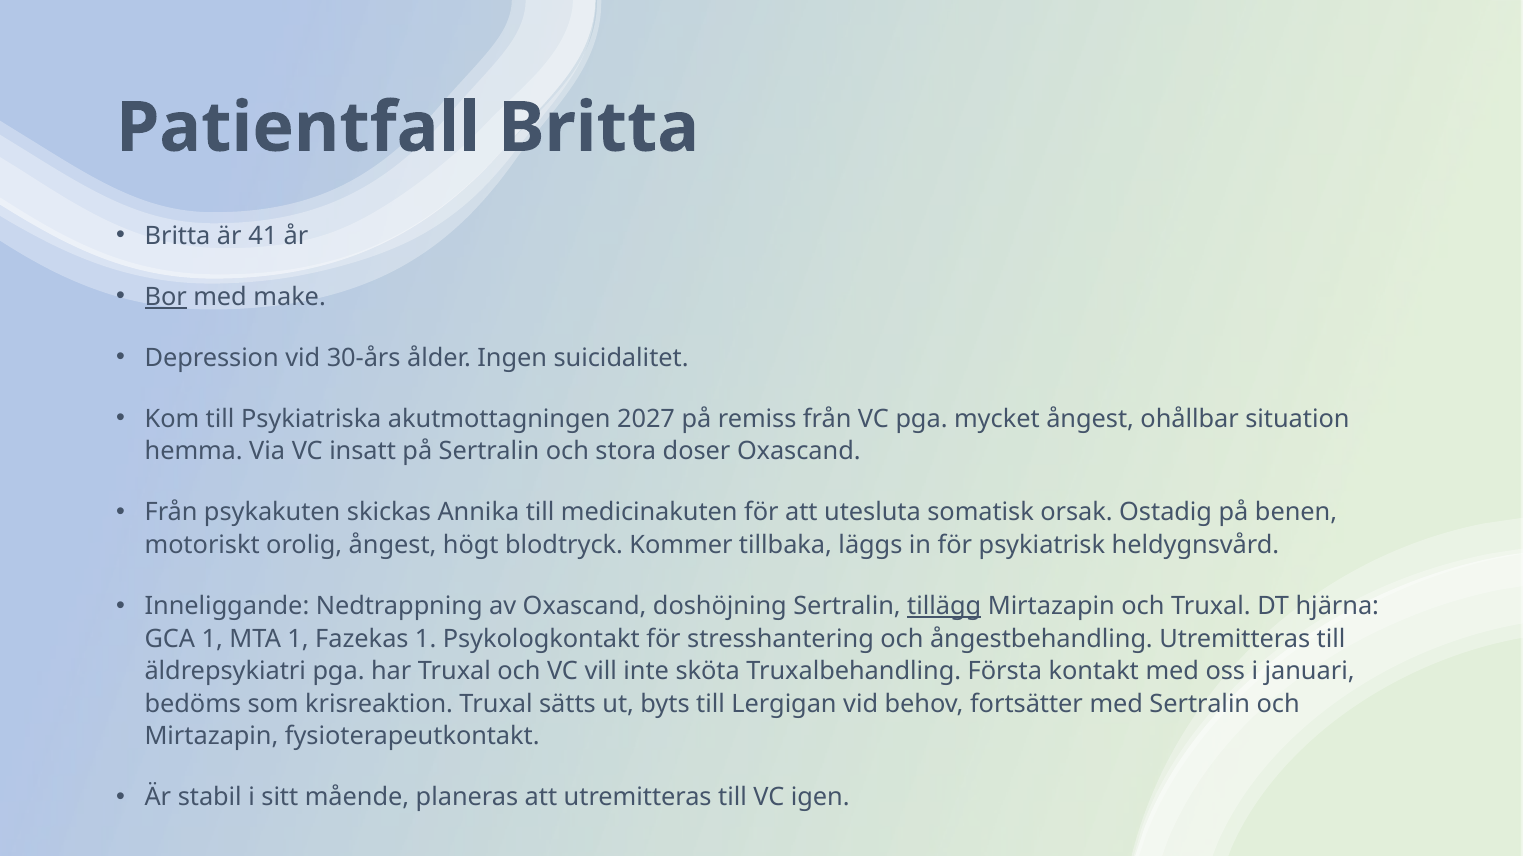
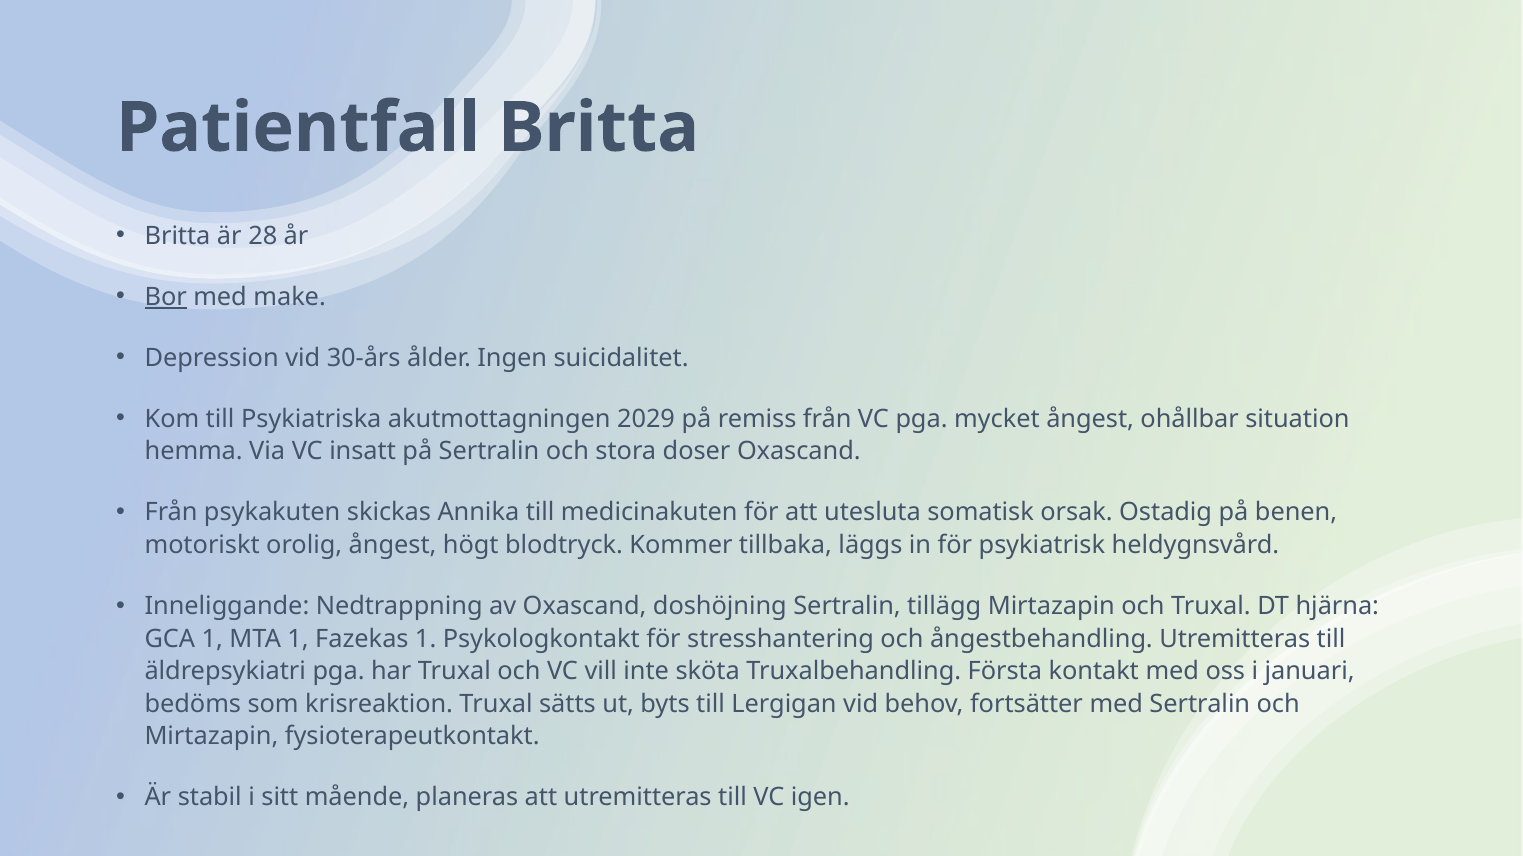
41: 41 -> 28
2027: 2027 -> 2029
tillägg underline: present -> none
